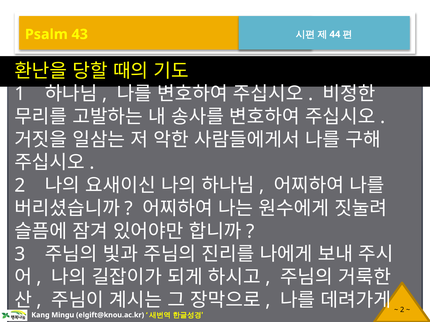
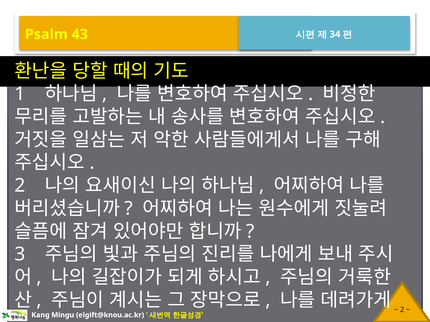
44: 44 -> 34
